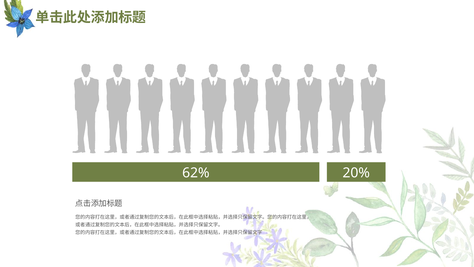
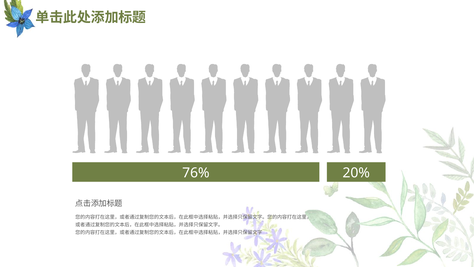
62%: 62% -> 76%
